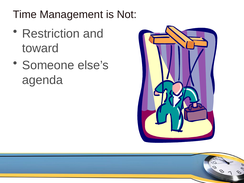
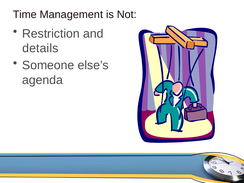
toward: toward -> details
